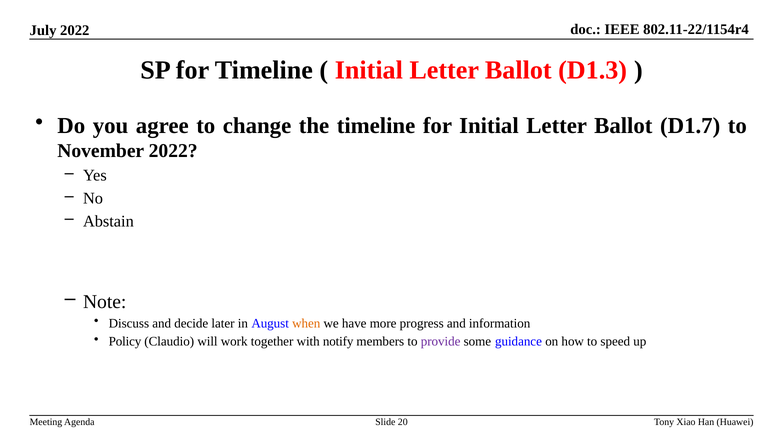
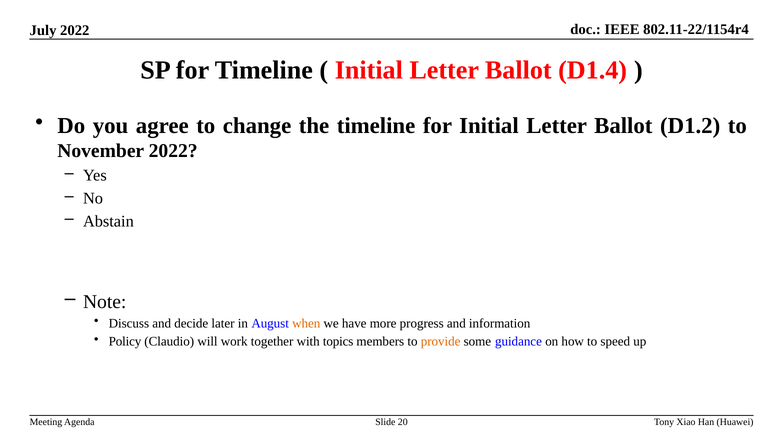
D1.3: D1.3 -> D1.4
D1.7: D1.7 -> D1.2
notify: notify -> topics
provide colour: purple -> orange
